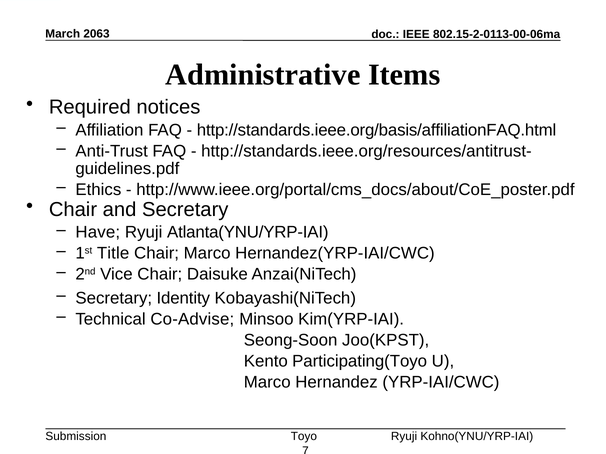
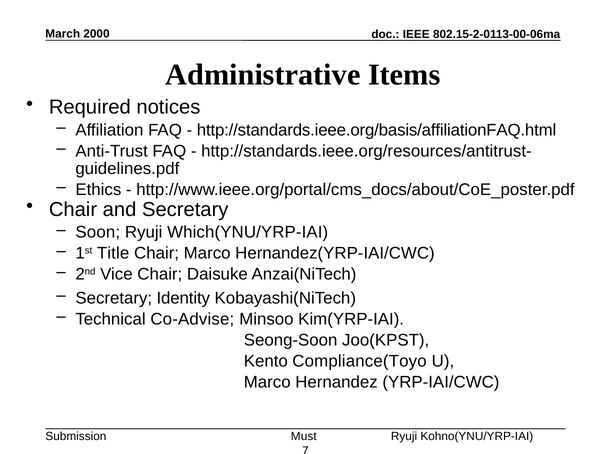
2063: 2063 -> 2000
Have: Have -> Soon
Atlanta(YNU/YRP-IAI: Atlanta(YNU/YRP-IAI -> Which(YNU/YRP-IAI
Participating(Toyo: Participating(Toyo -> Compliance(Toyo
Toyo: Toyo -> Must
